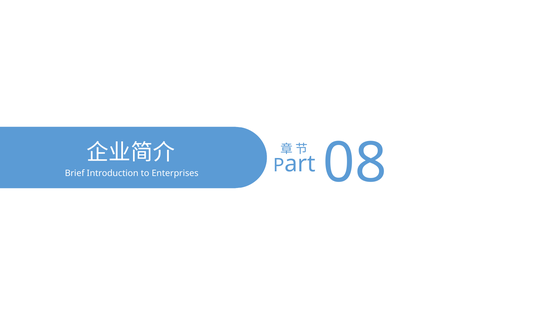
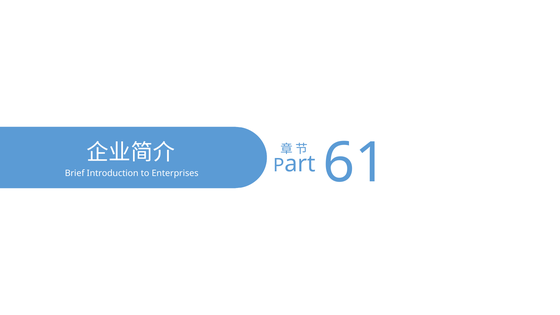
08: 08 -> 61
